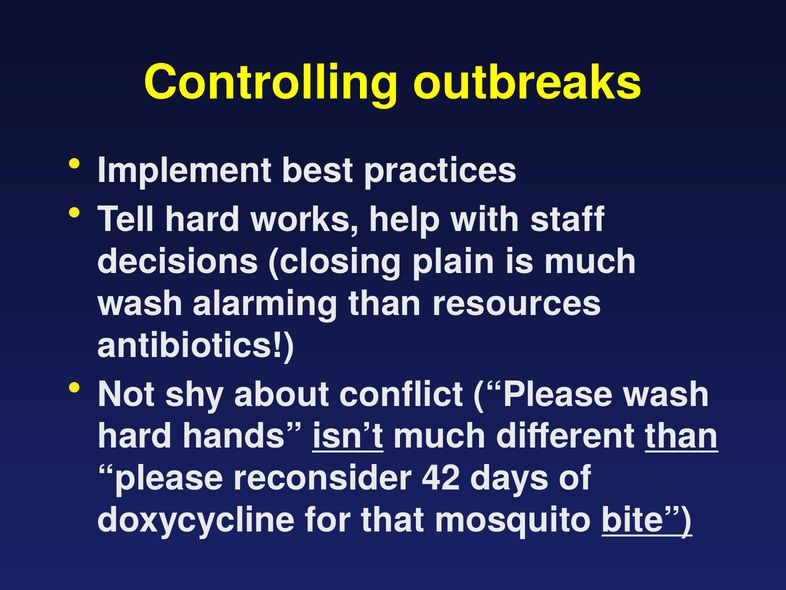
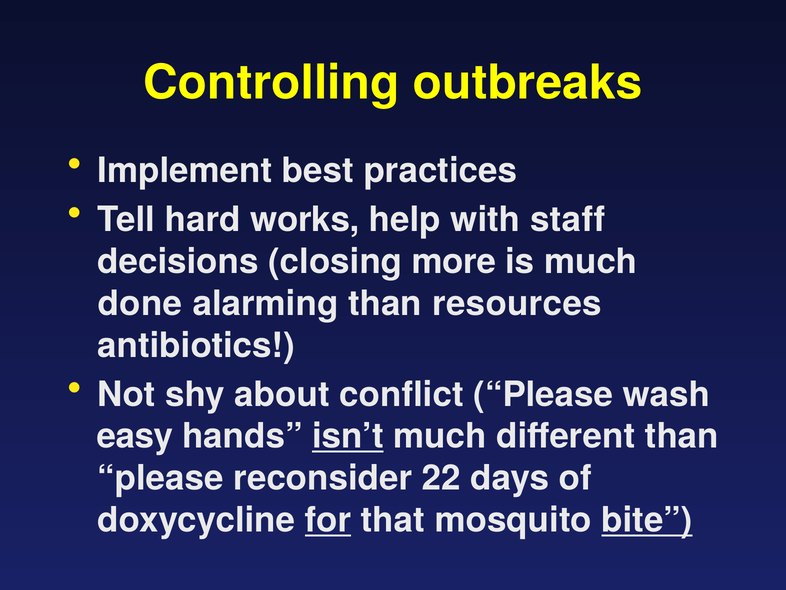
plain: plain -> more
wash at (140, 303): wash -> done
hard at (135, 436): hard -> easy
than at (682, 436) underline: present -> none
42: 42 -> 22
for underline: none -> present
